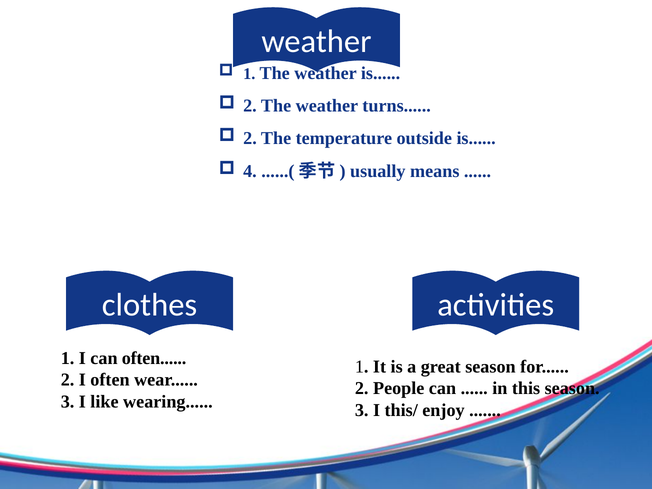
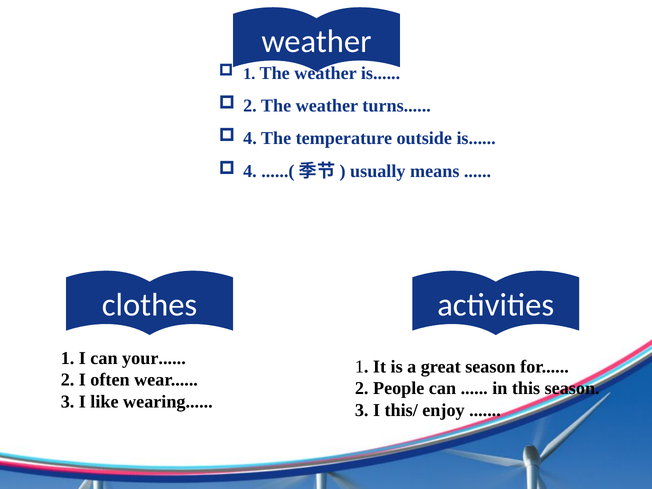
2 at (250, 138): 2 -> 4
can often: often -> your
